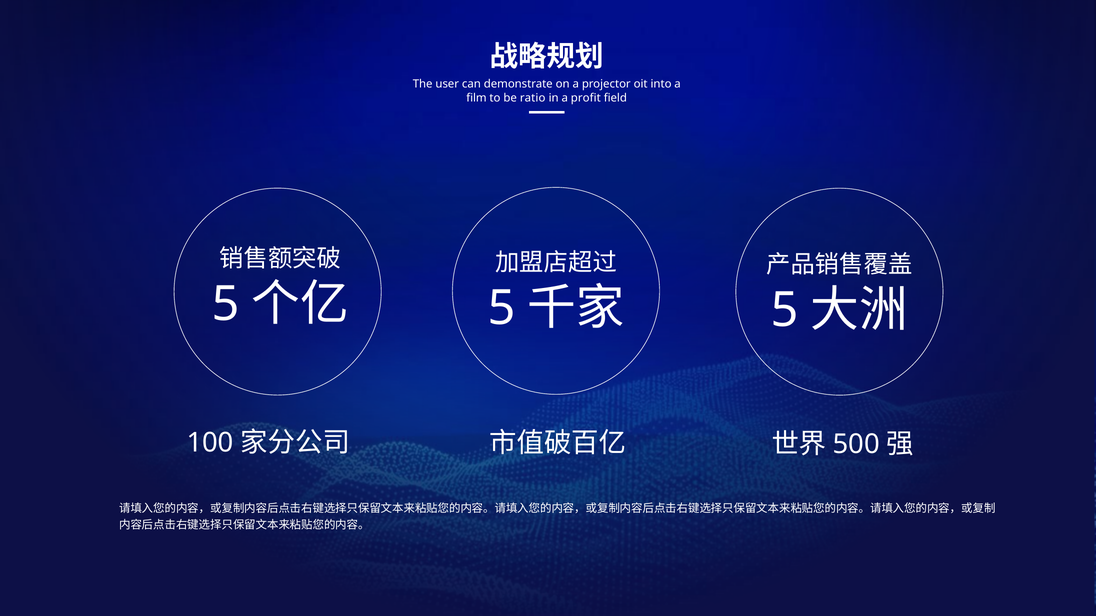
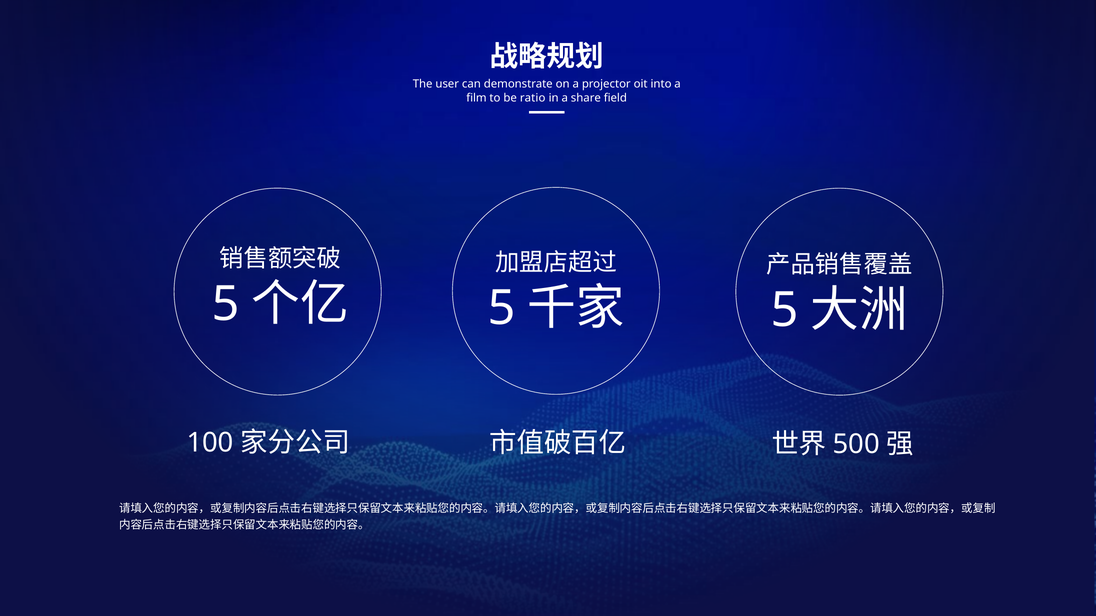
profit: profit -> share
